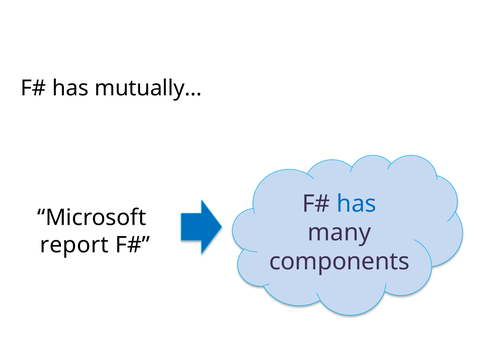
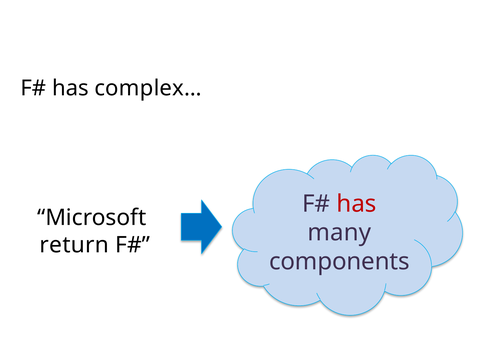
mutually…: mutually… -> complex…
has at (357, 204) colour: blue -> red
report: report -> return
